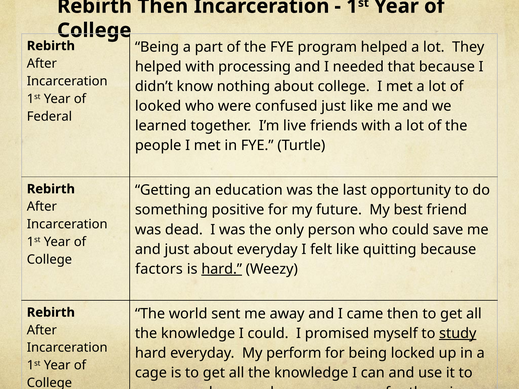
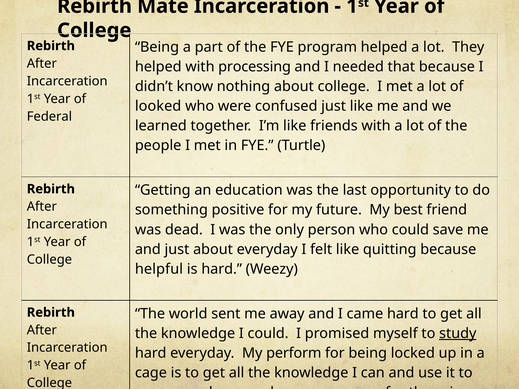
Rebirth Then: Then -> Mate
I’m live: live -> like
factors: factors -> helpful
hard at (222, 269) underline: present -> none
came then: then -> hard
